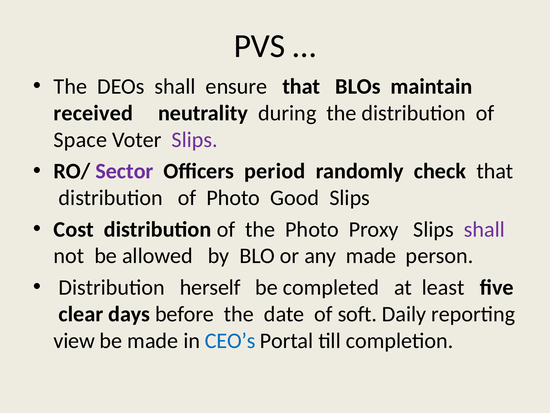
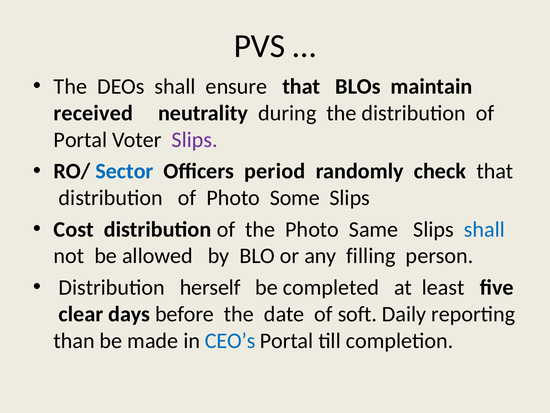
Space at (80, 140): Space -> Portal
Sector colour: purple -> blue
Good: Good -> Some
Proxy: Proxy -> Same
shall at (484, 229) colour: purple -> blue
any made: made -> filling
view: view -> than
